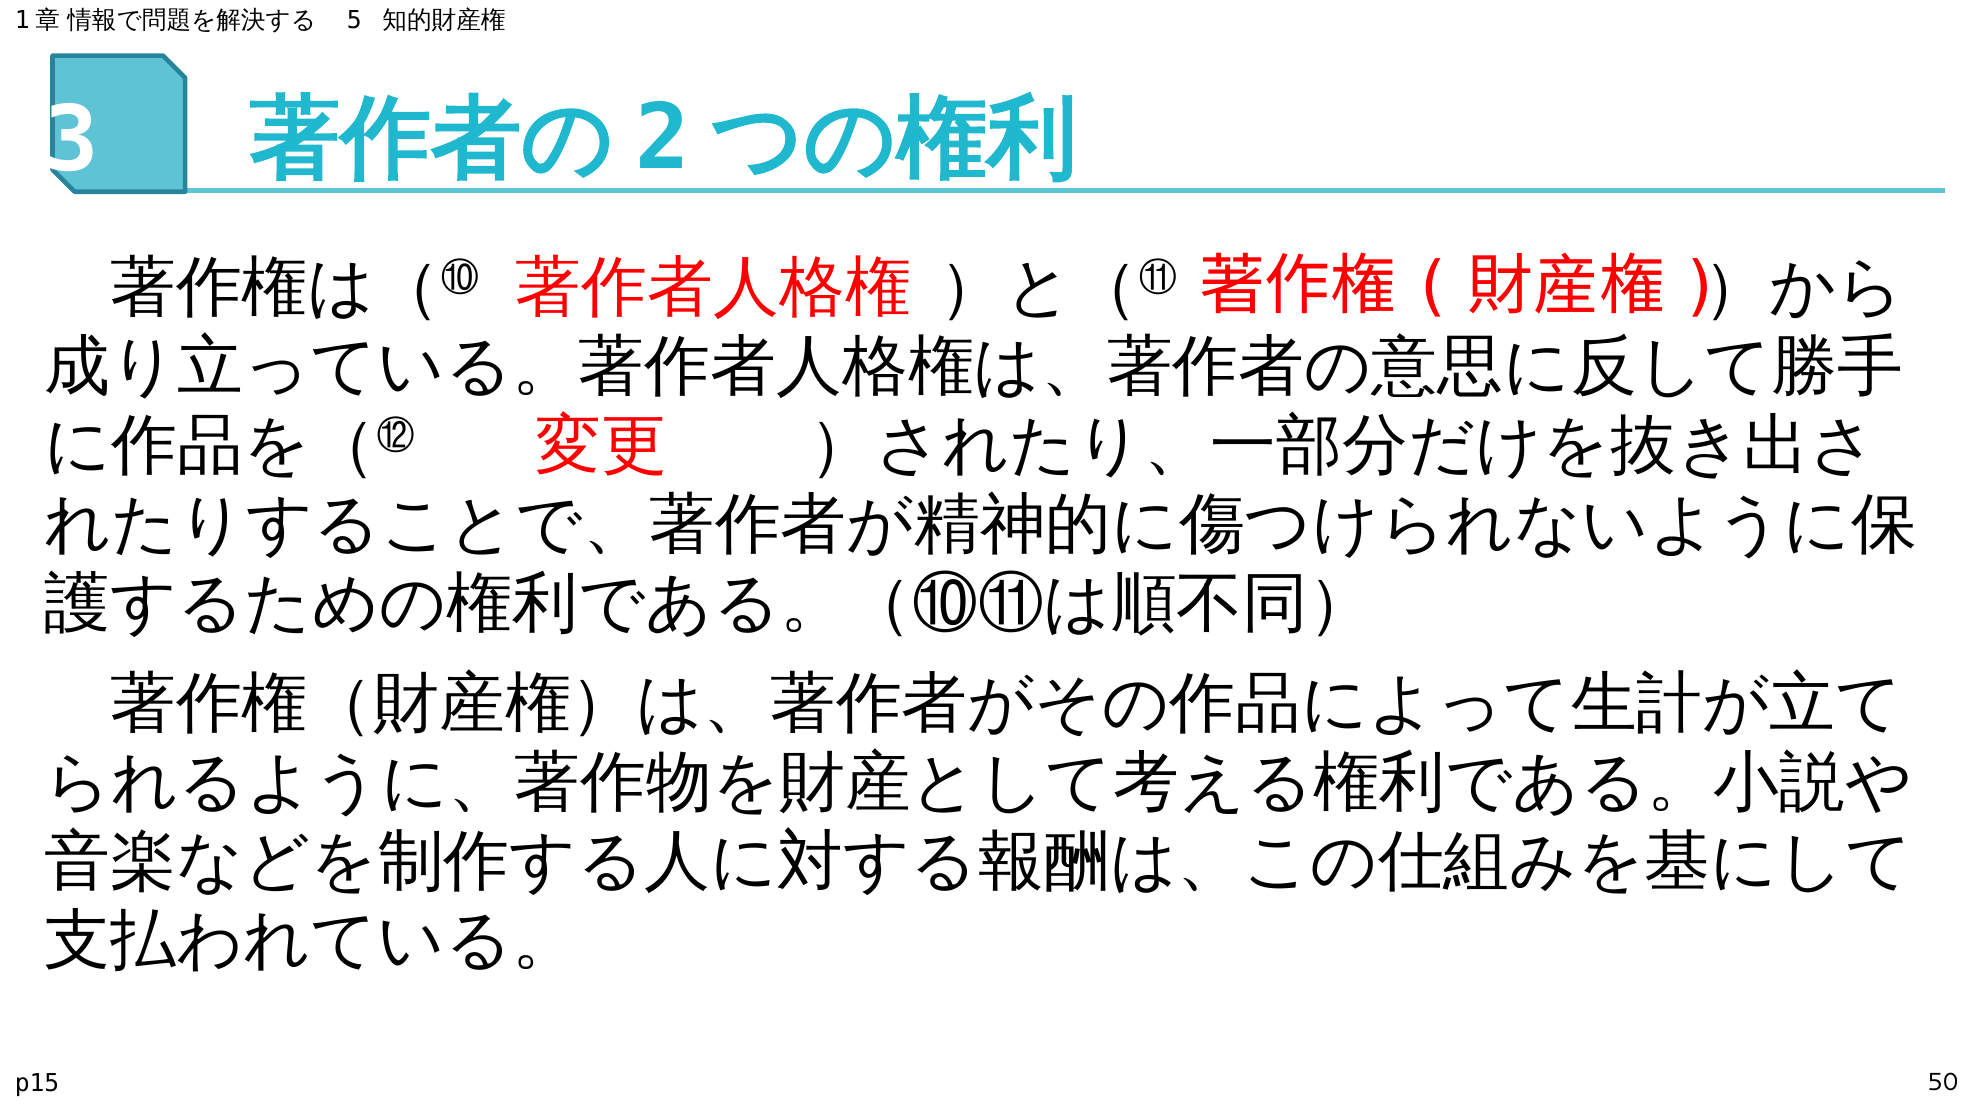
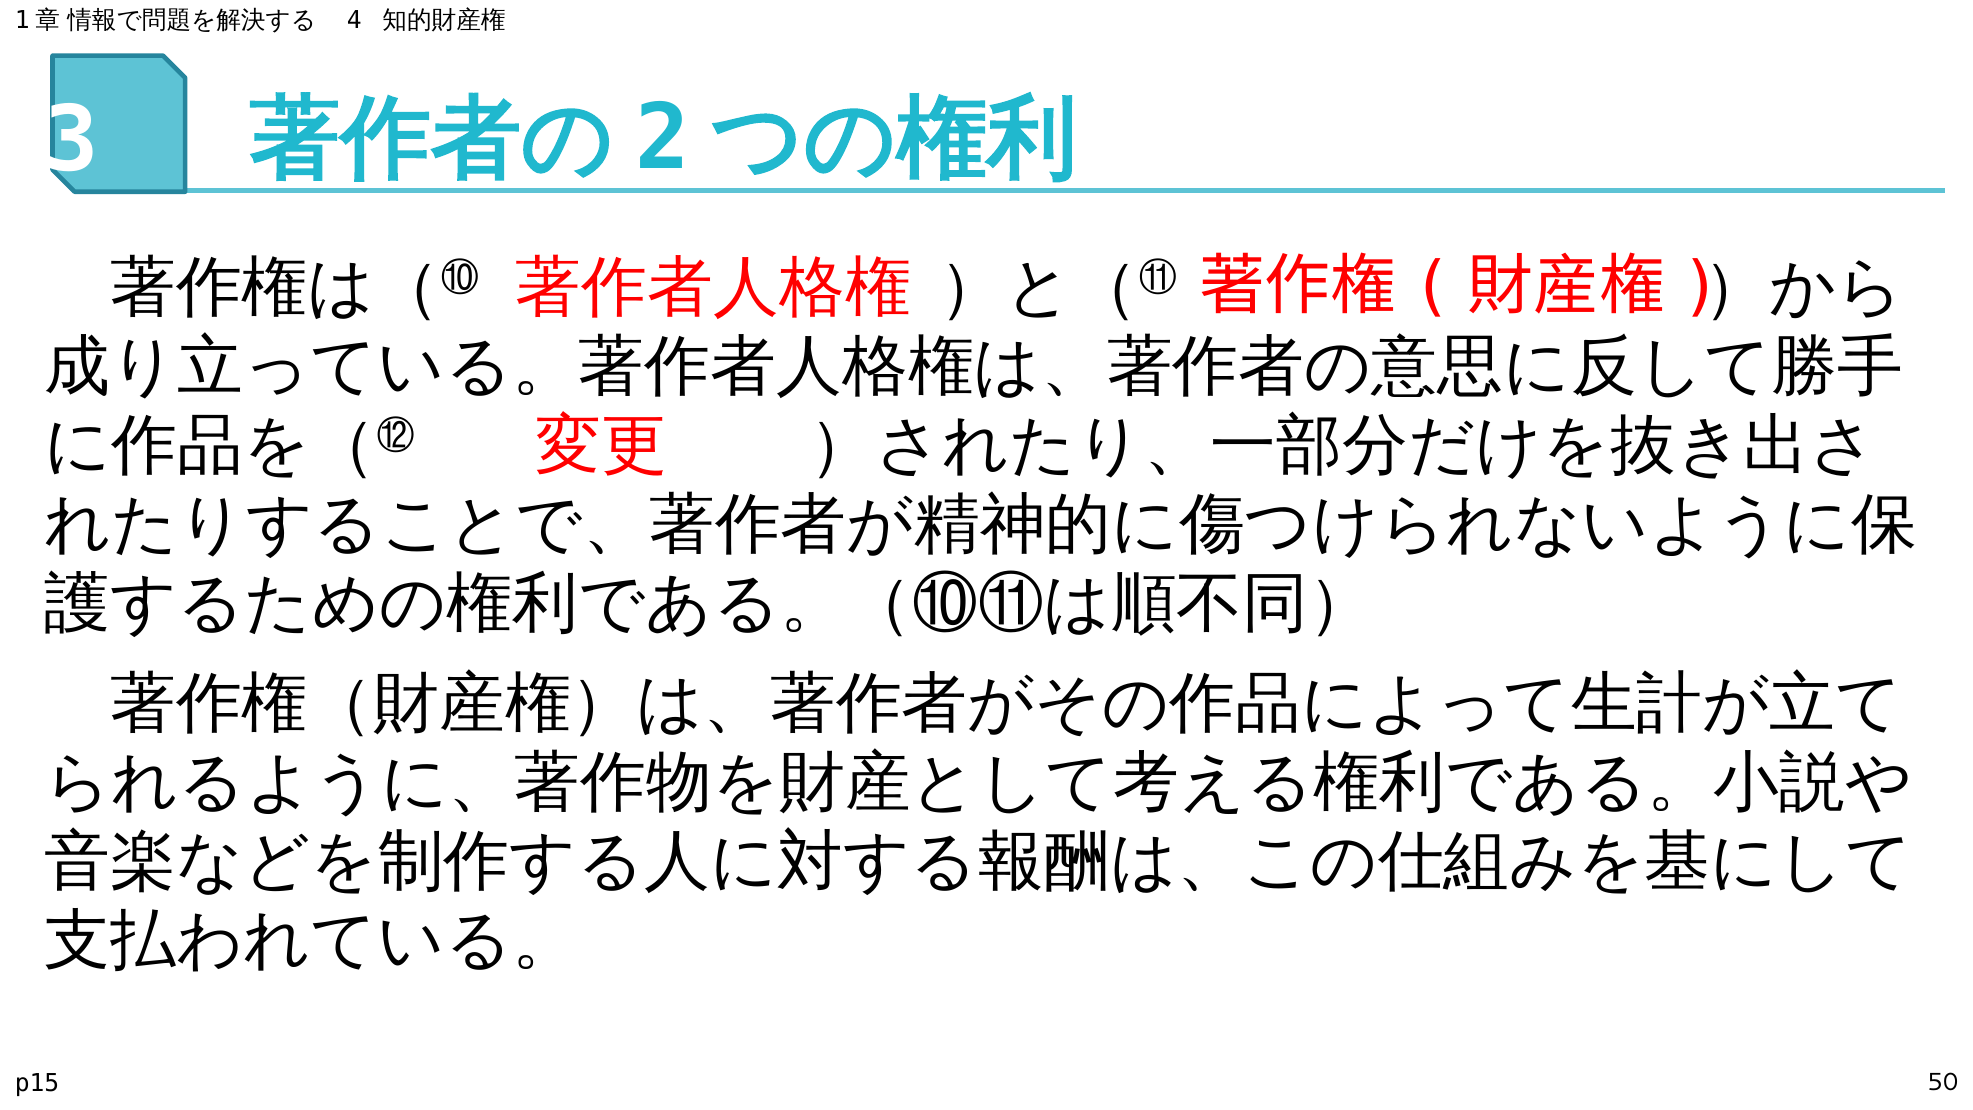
5: 5 -> 4
